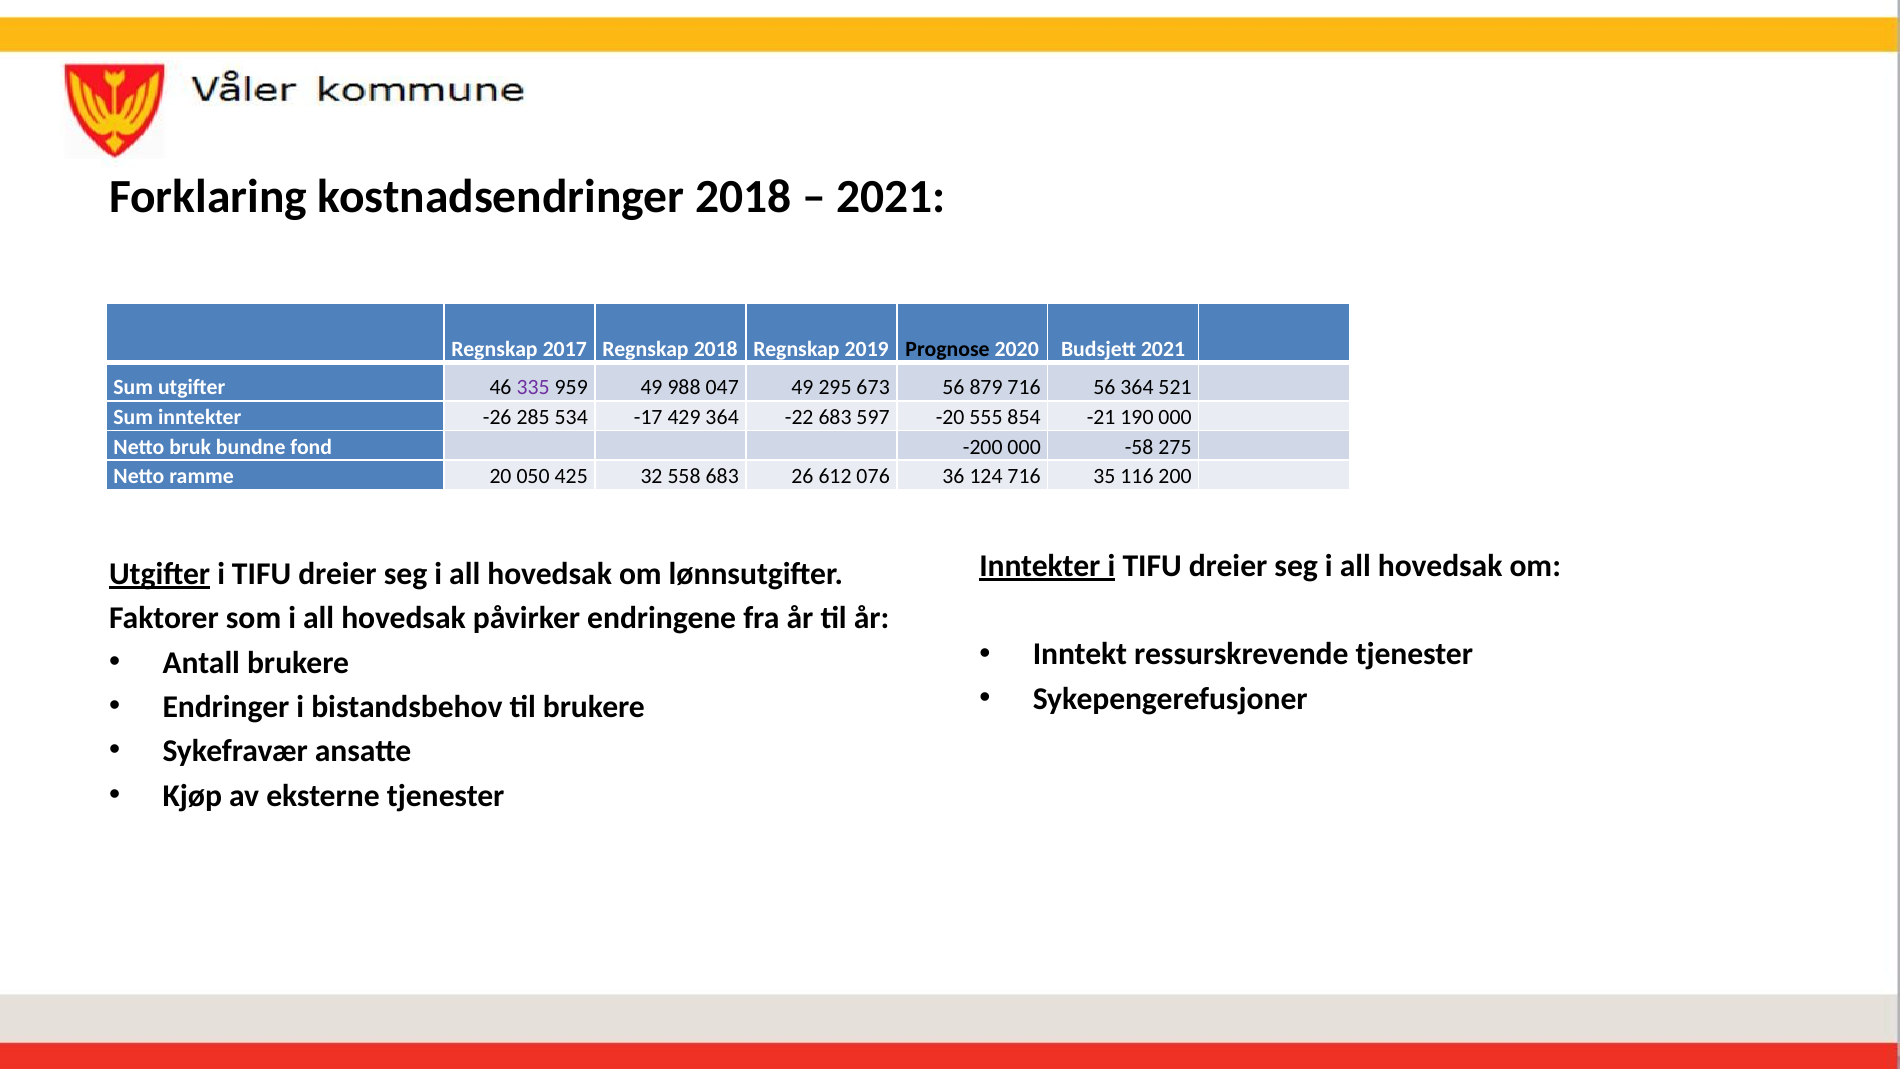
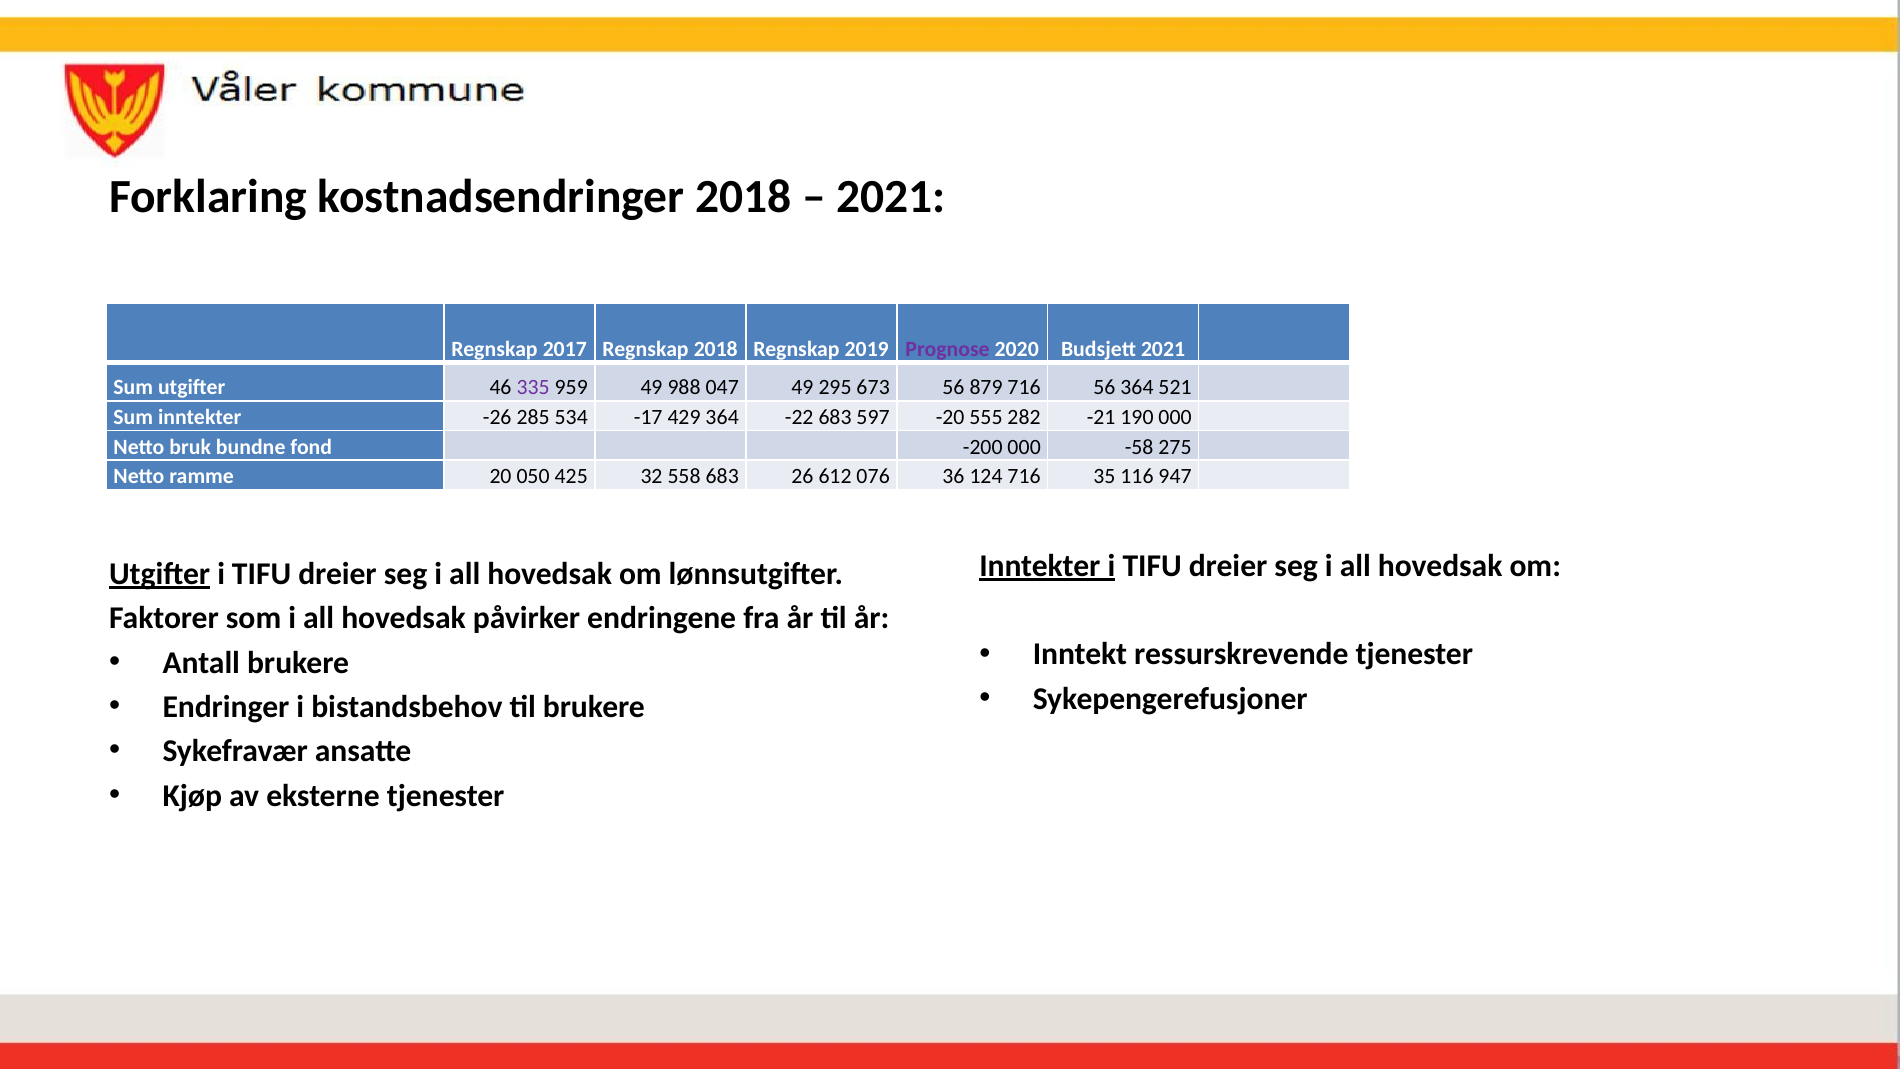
Prognose colour: black -> purple
854: 854 -> 282
200: 200 -> 947
